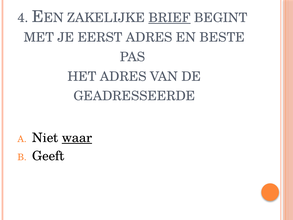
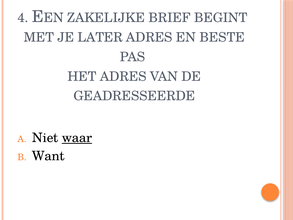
BRIEF underline: present -> none
EERST: EERST -> LATER
Geeft: Geeft -> Want
